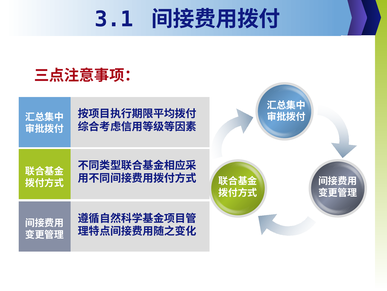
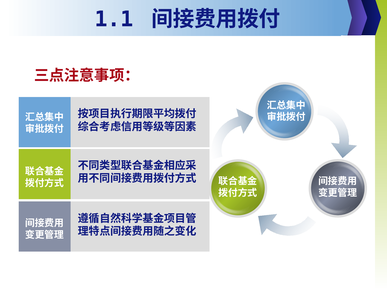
3.1: 3.1 -> 1.1
